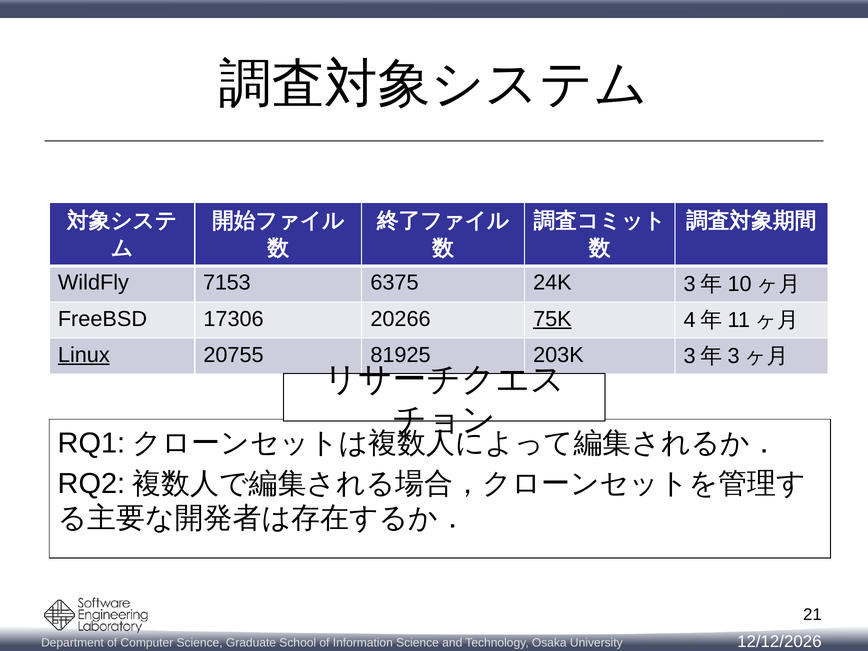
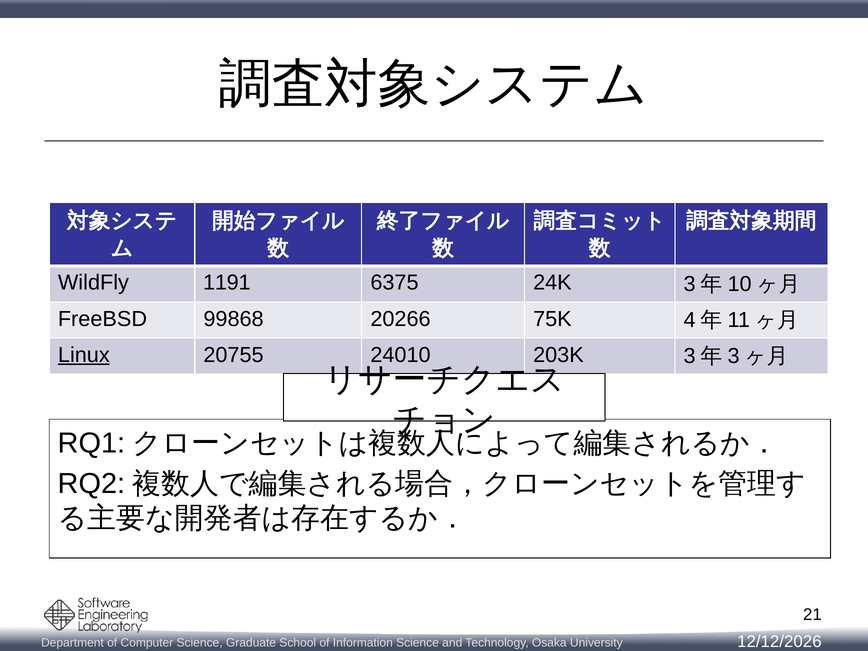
7153: 7153 -> 1191
17306: 17306 -> 99868
75K underline: present -> none
81925: 81925 -> 24010
